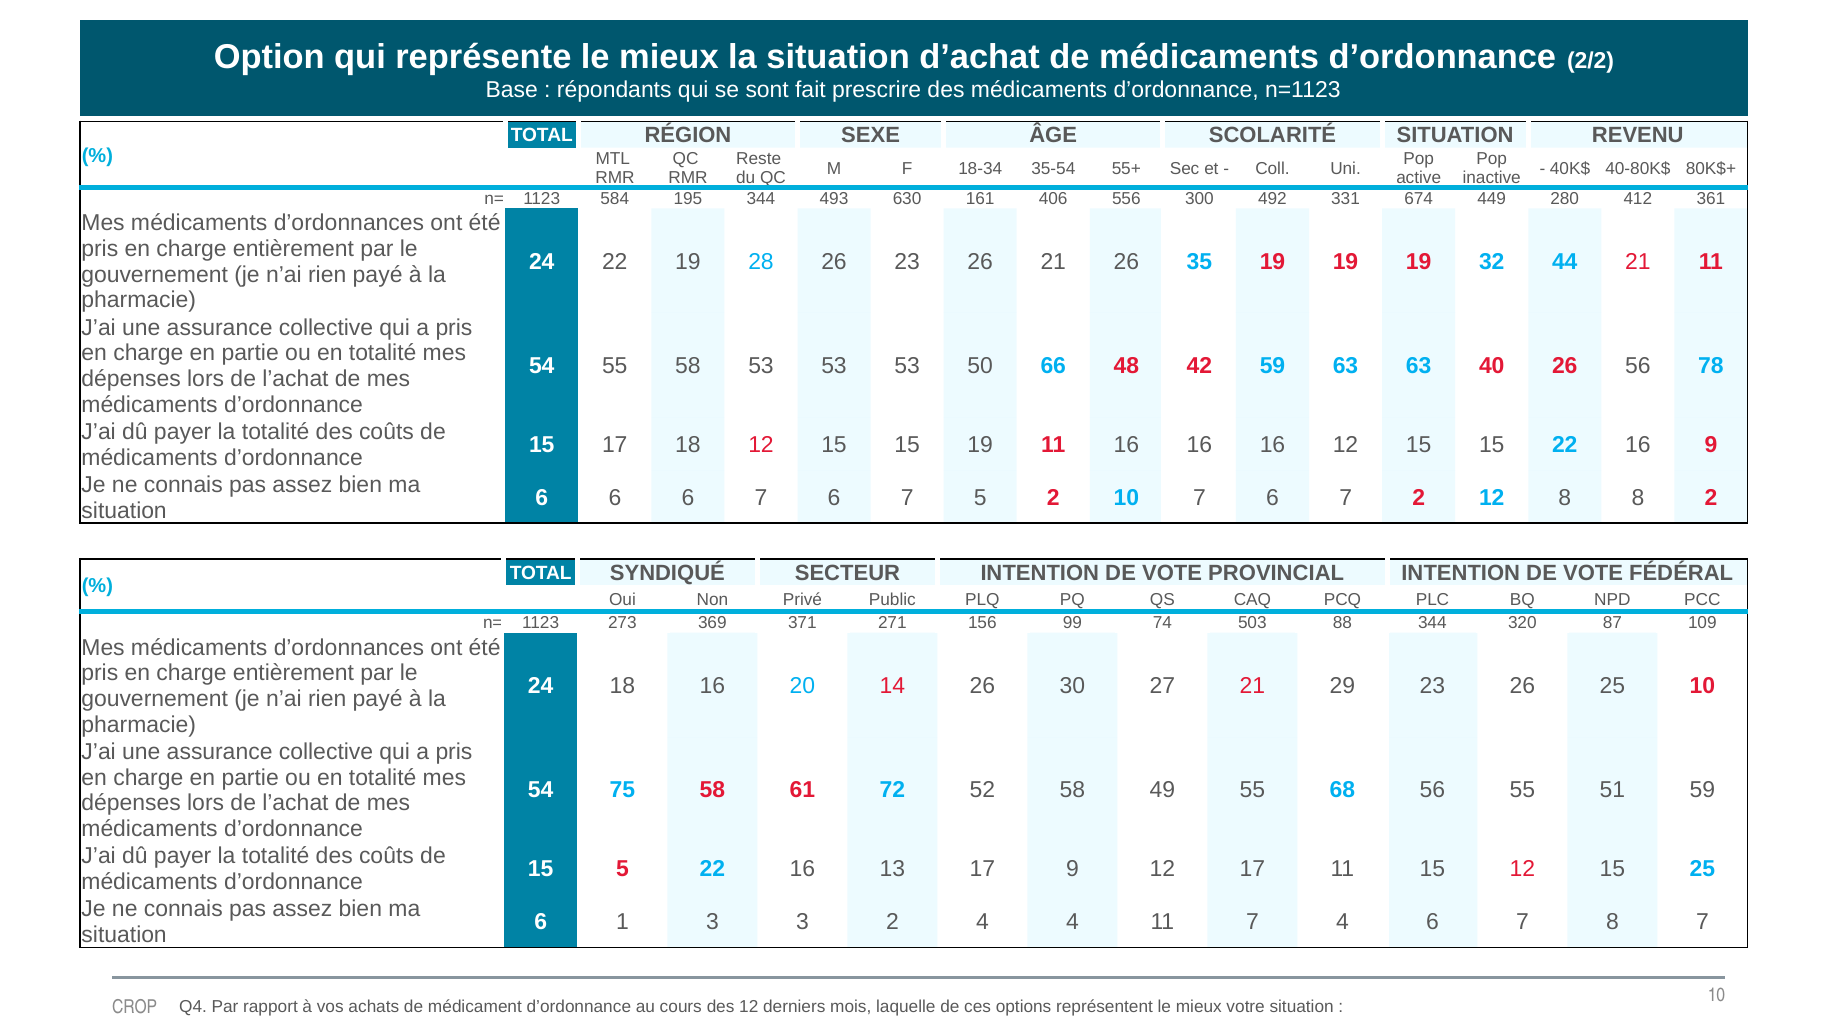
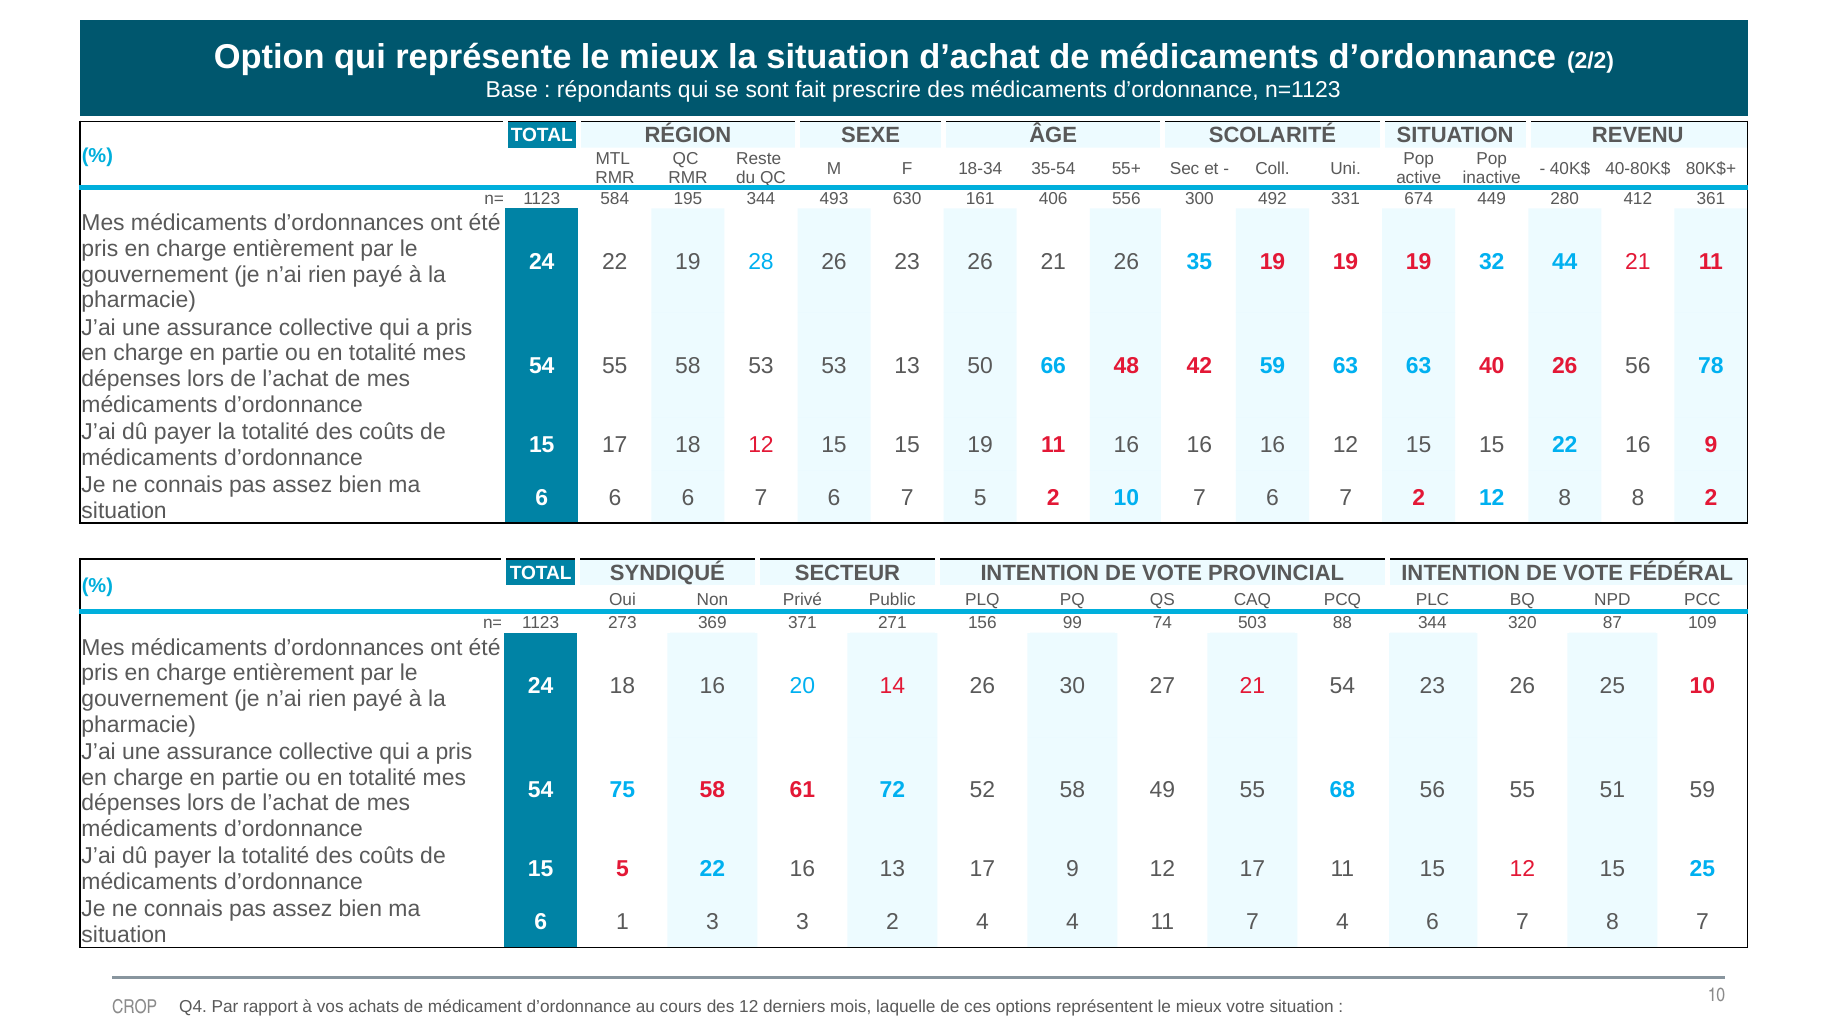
53 53 53: 53 -> 13
21 29: 29 -> 54
